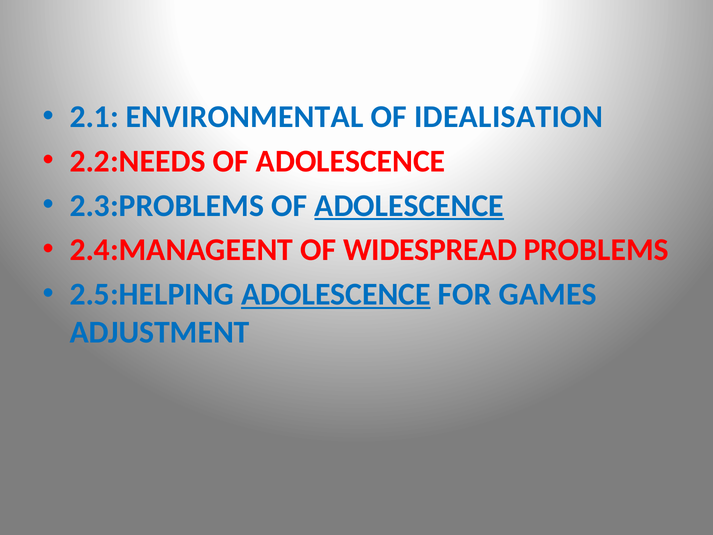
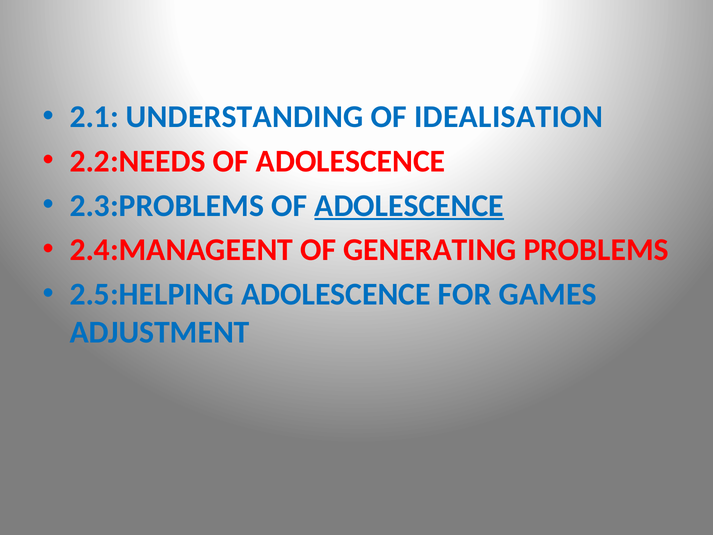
ENVIRONMENTAL: ENVIRONMENTAL -> UNDERSTANDING
WIDESPREAD: WIDESPREAD -> GENERATING
ADOLESCENCE at (336, 294) underline: present -> none
